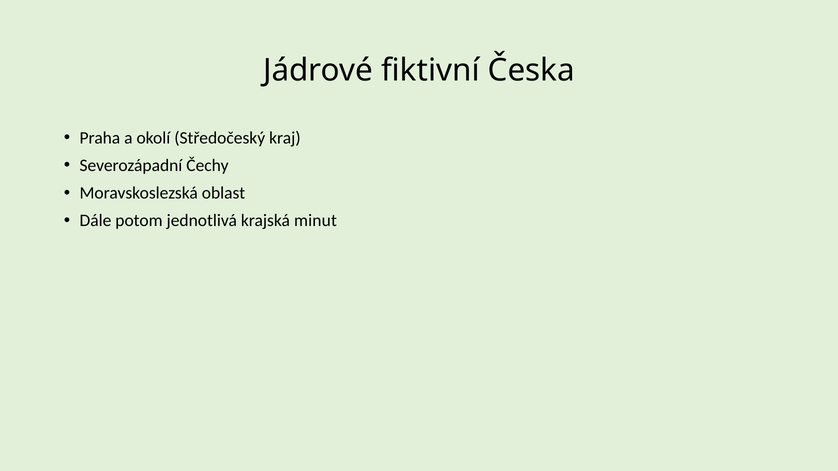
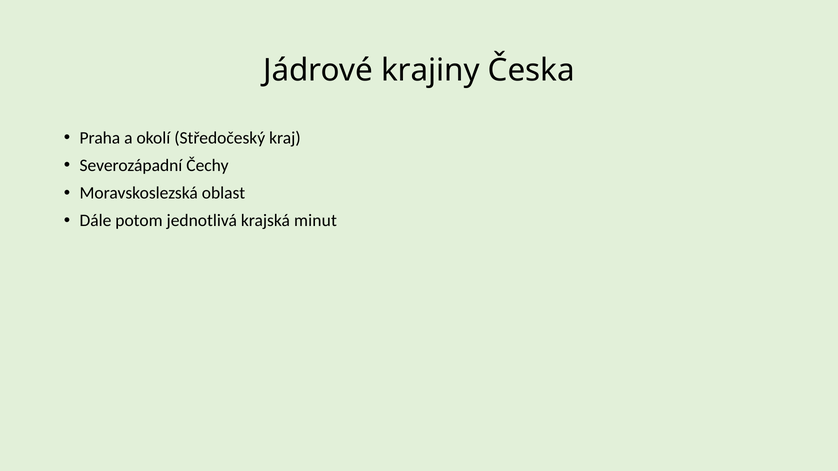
fiktivní: fiktivní -> krajiny
